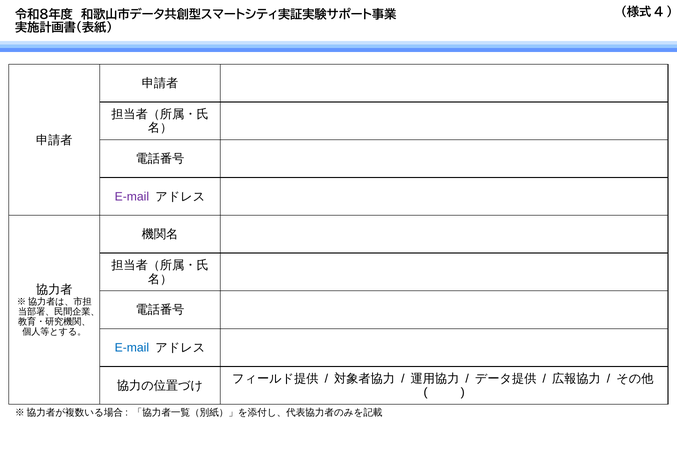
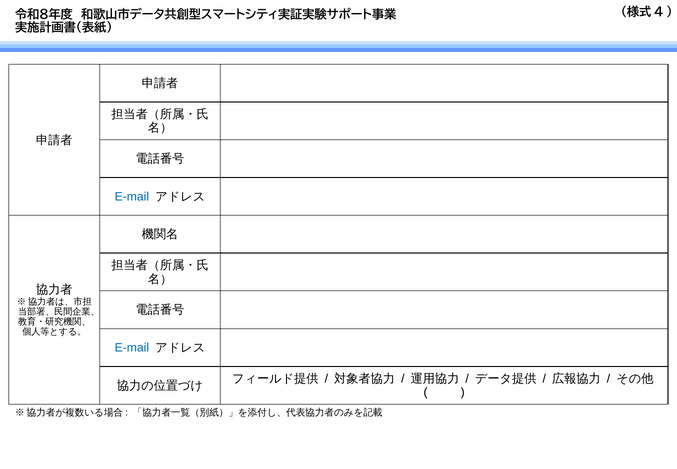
E-mail at (132, 197) colour: purple -> blue
